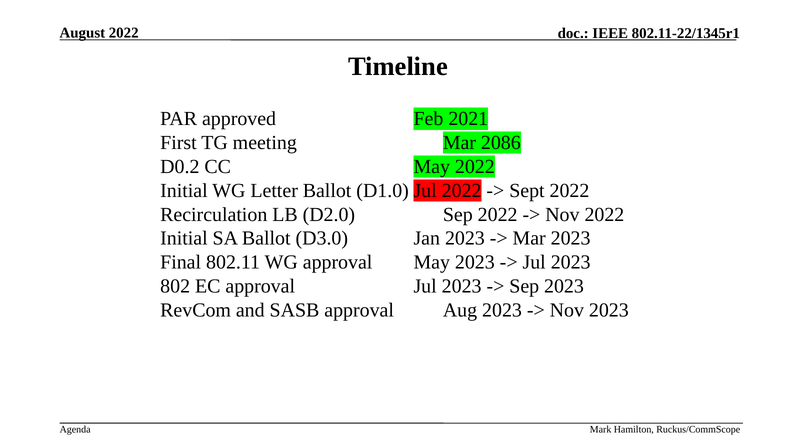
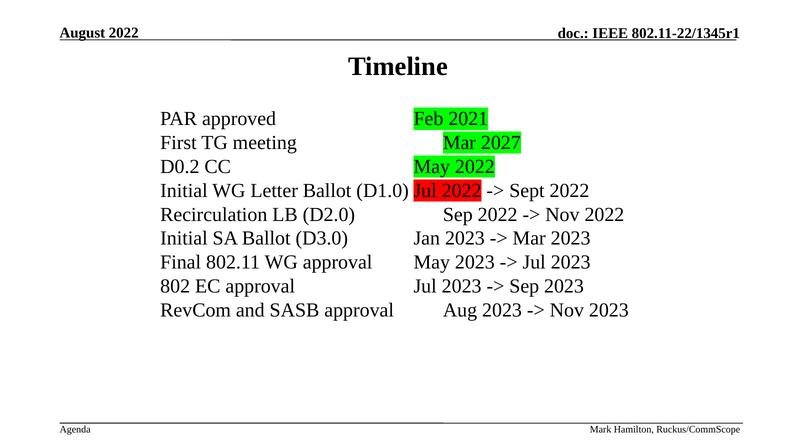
2086: 2086 -> 2027
